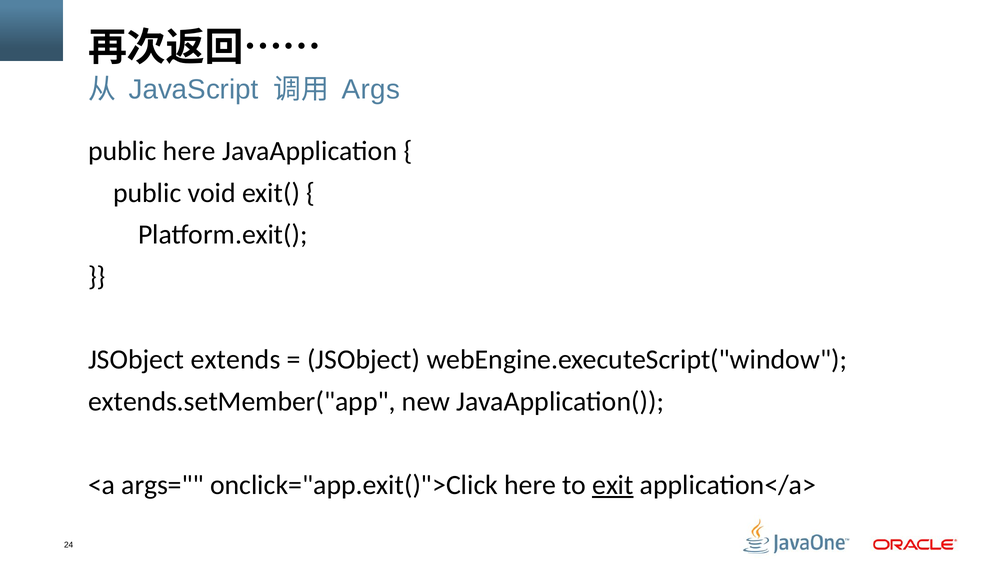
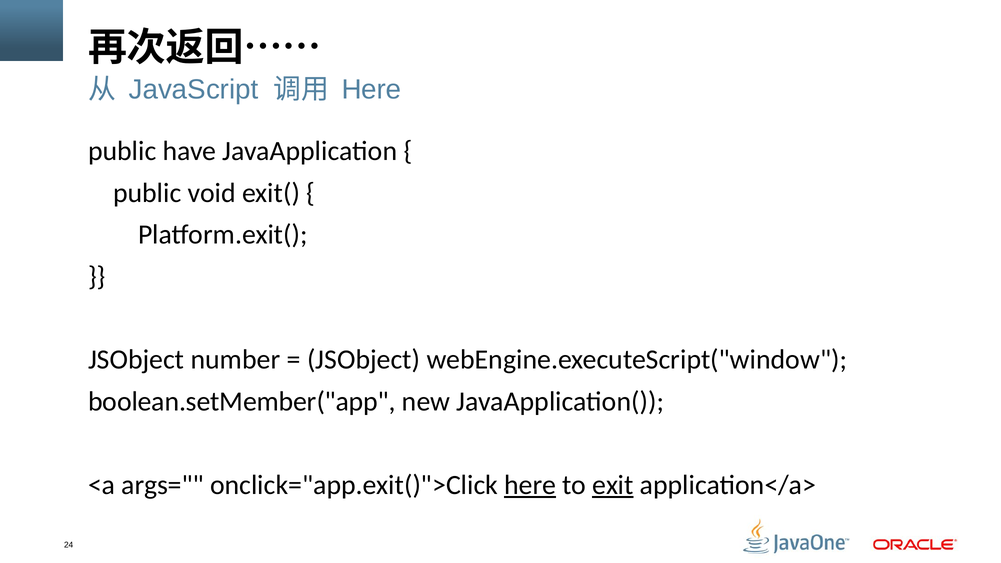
Args at (371, 90): Args -> Here
public here: here -> have
extends: extends -> number
extends.setMember("app: extends.setMember("app -> boolean.setMember("app
here at (530, 485) underline: none -> present
